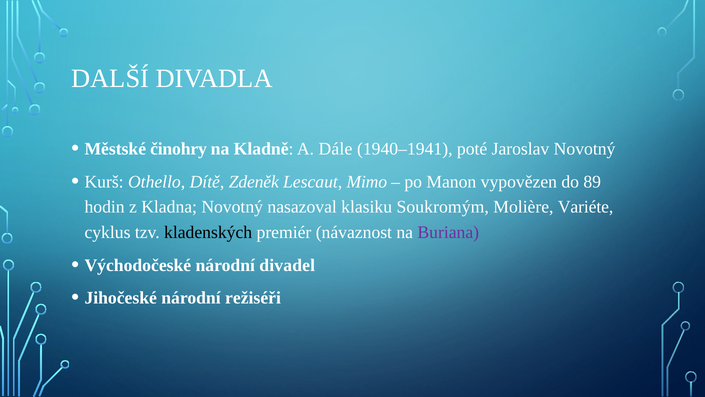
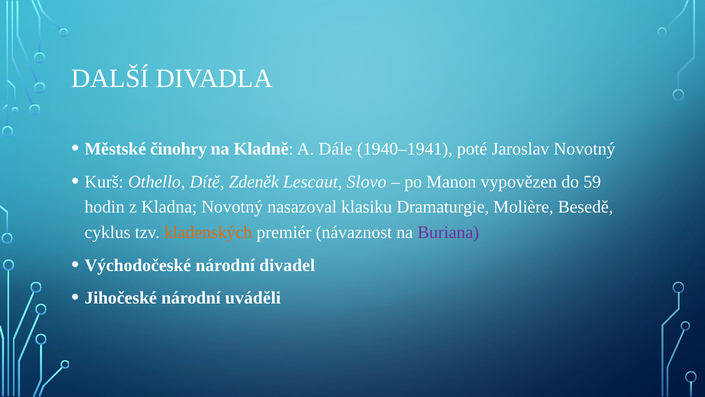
Mimo: Mimo -> Slovo
89: 89 -> 59
Soukromým: Soukromým -> Dramaturgie
Variéte: Variéte -> Besedě
kladenských colour: black -> orange
režiséři: režiséři -> uváděli
